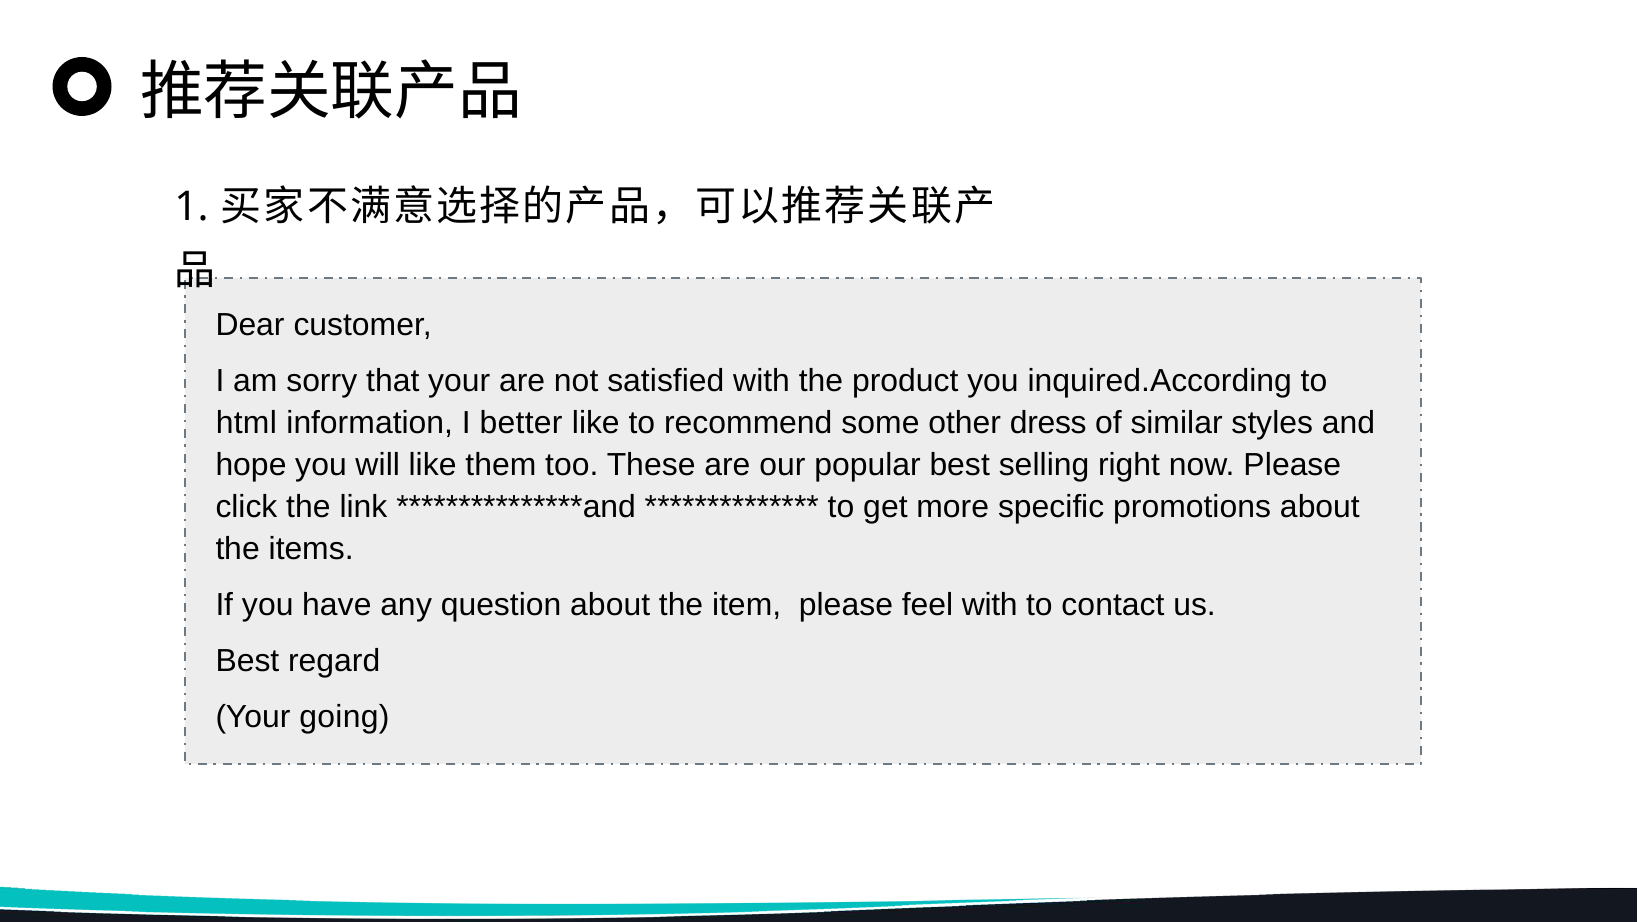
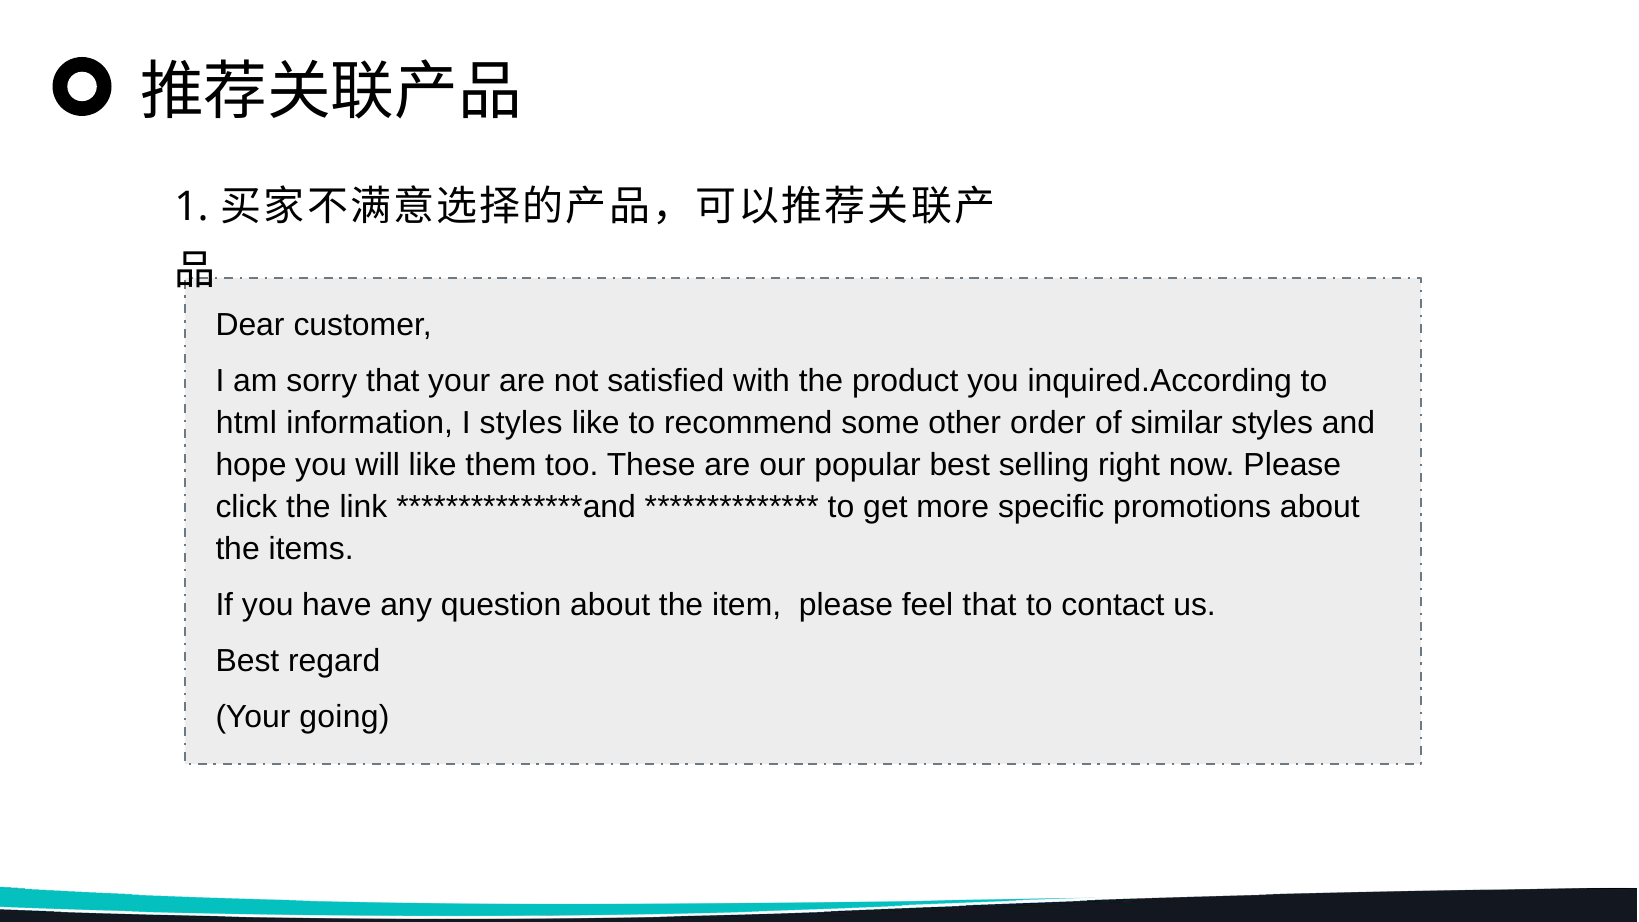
I better: better -> styles
dress: dress -> order
feel with: with -> that
